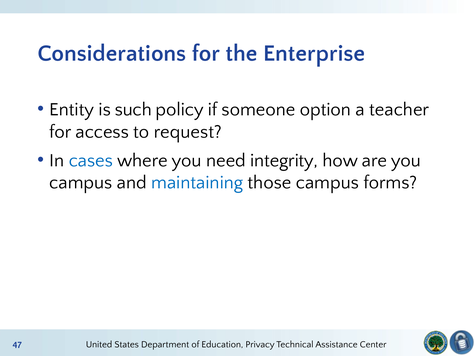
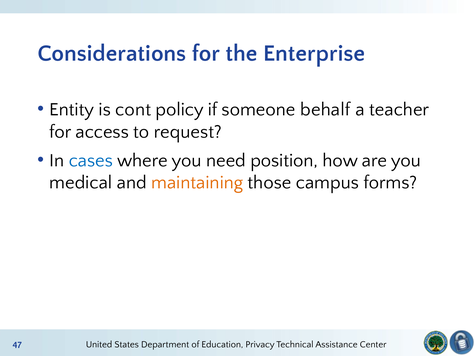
such: such -> cont
option: option -> behalf
integrity: integrity -> position
campus at (81, 183): campus -> medical
maintaining colour: blue -> orange
